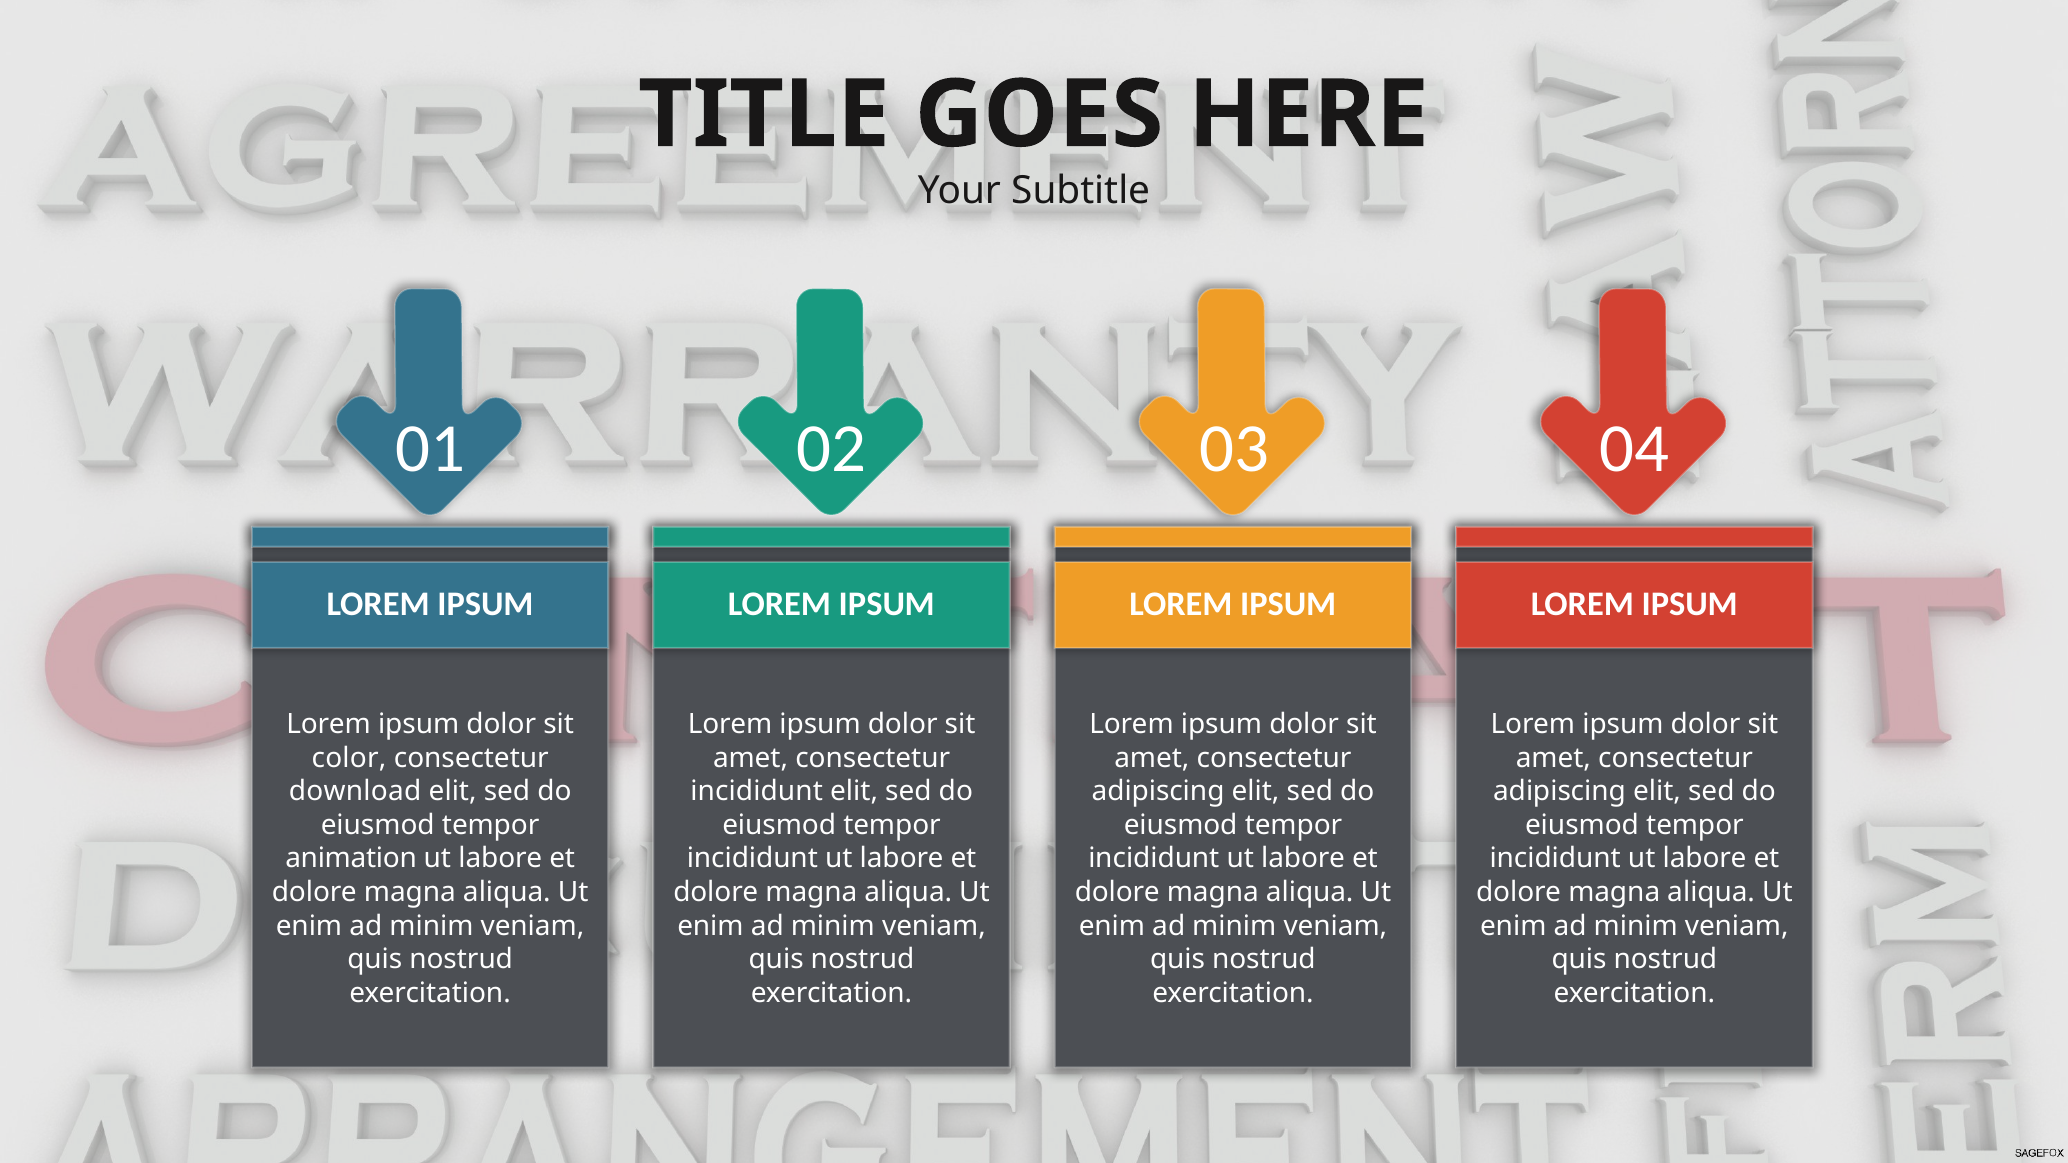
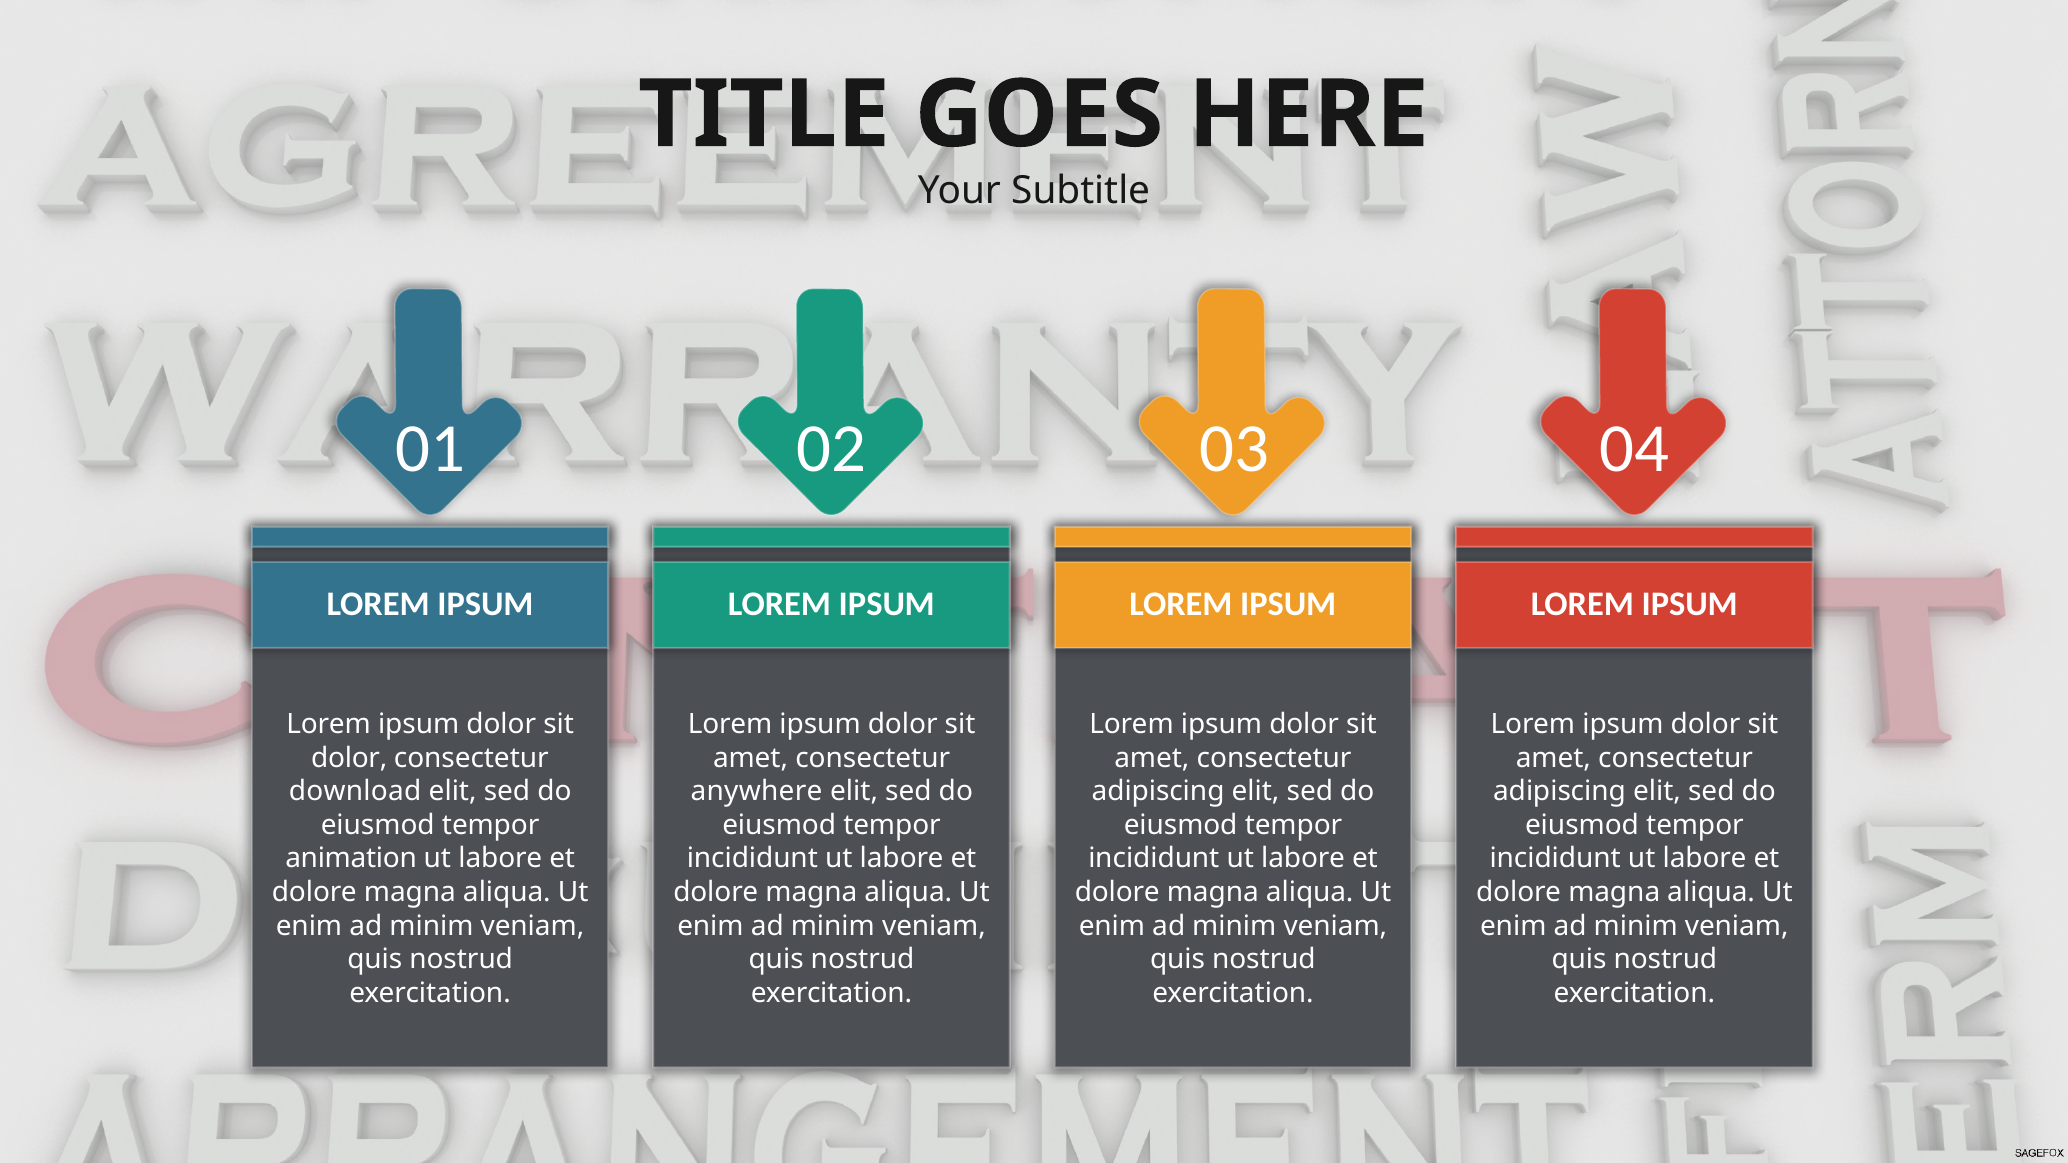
color at (349, 758): color -> dolor
incididunt at (757, 792): incididunt -> anywhere
